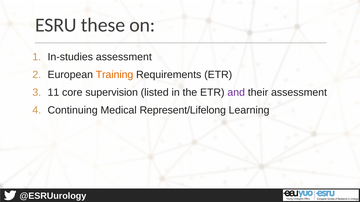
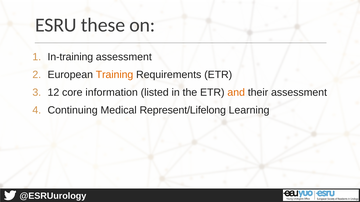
In-studies: In-studies -> In-training
11: 11 -> 12
supervision: supervision -> information
and colour: purple -> orange
